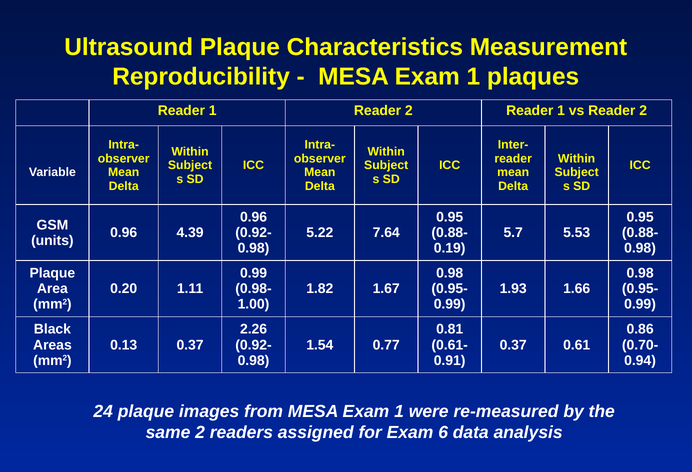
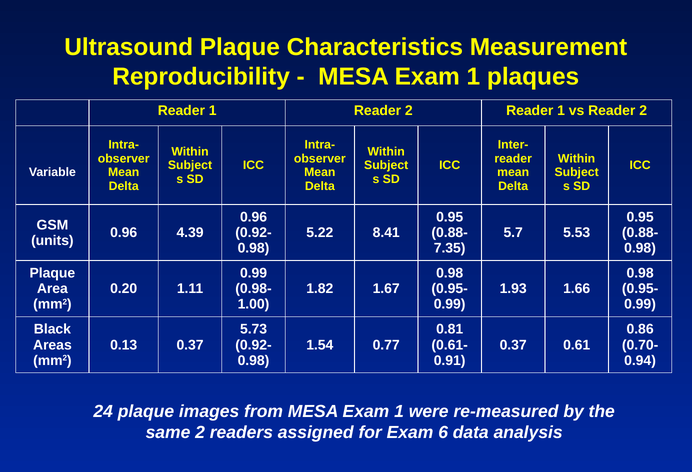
7.64: 7.64 -> 8.41
0.19: 0.19 -> 7.35
2.26: 2.26 -> 5.73
